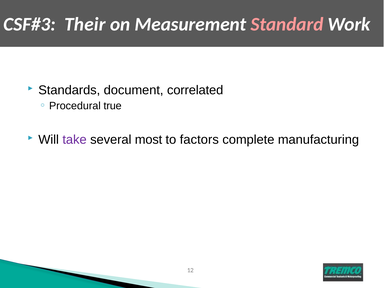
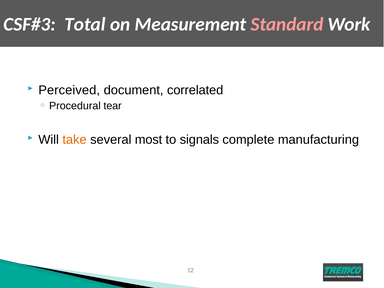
Their: Their -> Total
Standards: Standards -> Perceived
true: true -> tear
take colour: purple -> orange
factors: factors -> signals
